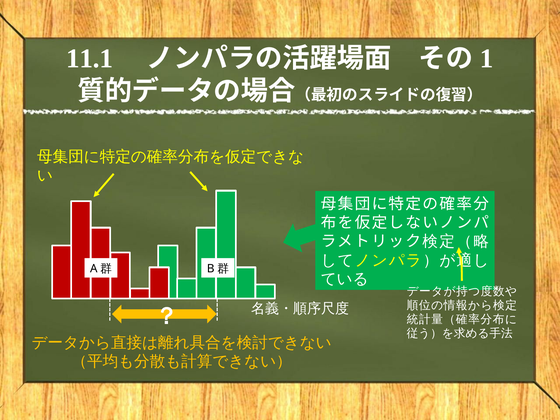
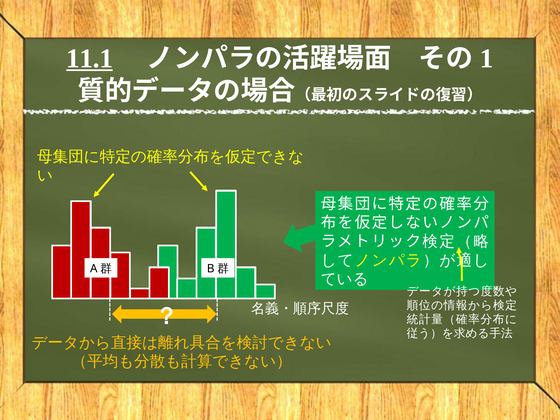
11.1 underline: none -> present
